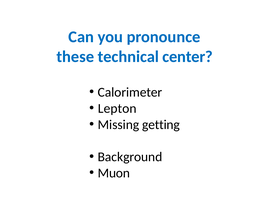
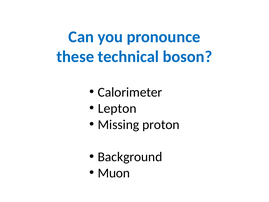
center: center -> boson
getting: getting -> proton
